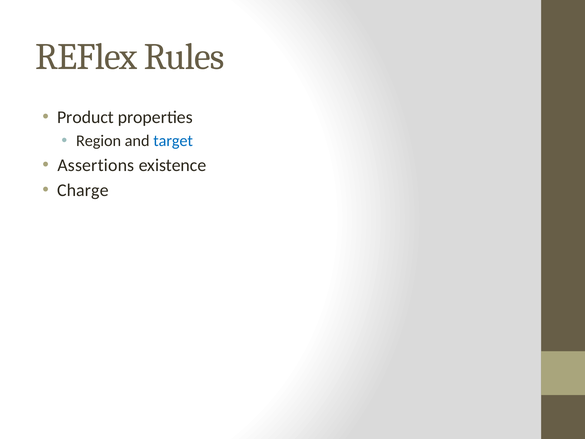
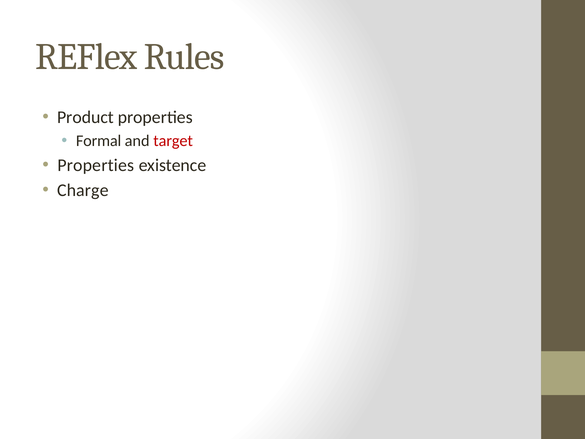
Region: Region -> Formal
target colour: blue -> red
Assertions at (96, 165): Assertions -> Properties
